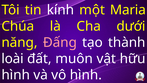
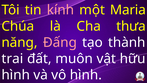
kính colour: white -> pink
dưới: dưới -> thưa
loài: loài -> trai
